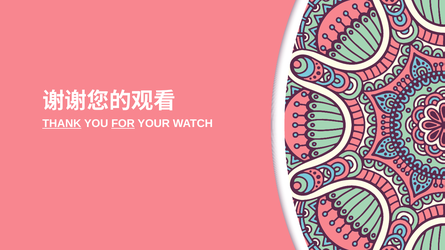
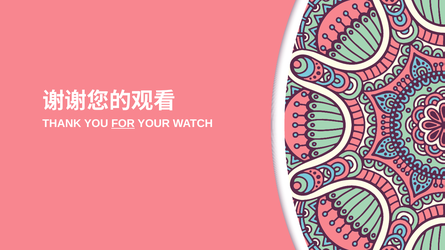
THANK underline: present -> none
